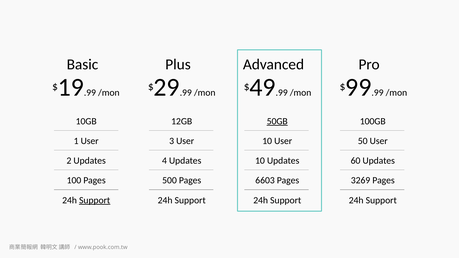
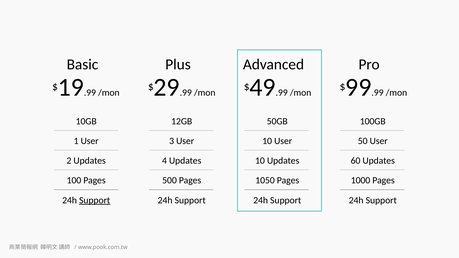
50GB underline: present -> none
6603: 6603 -> 1050
3269: 3269 -> 1000
